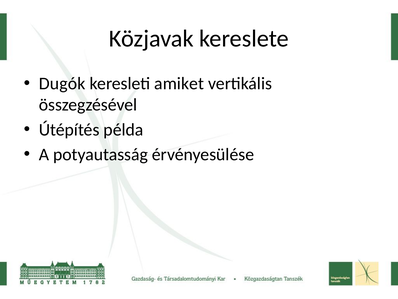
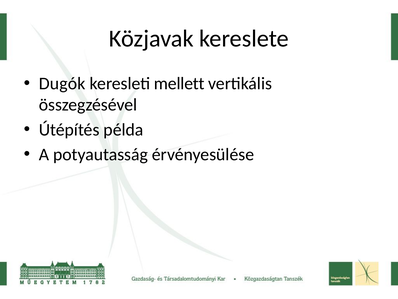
amiket: amiket -> mellett
